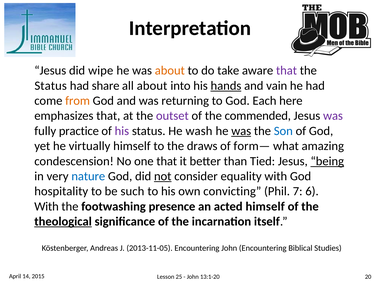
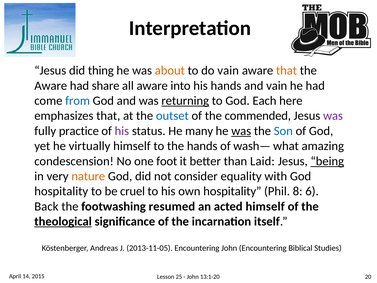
wipe: wipe -> thing
do take: take -> vain
that at (287, 70) colour: purple -> orange
Status at (51, 86): Status -> Aware
all about: about -> aware
hands at (226, 86) underline: present -> none
from colour: orange -> blue
returning underline: none -> present
outset colour: purple -> blue
wash: wash -> many
the draws: draws -> hands
form—: form— -> wash—
one that: that -> foot
Tied: Tied -> Laid
nature colour: blue -> orange
not underline: present -> none
such: such -> cruel
own convicting: convicting -> hospitality
7: 7 -> 8
With at (46, 206): With -> Back
presence: presence -> resumed
